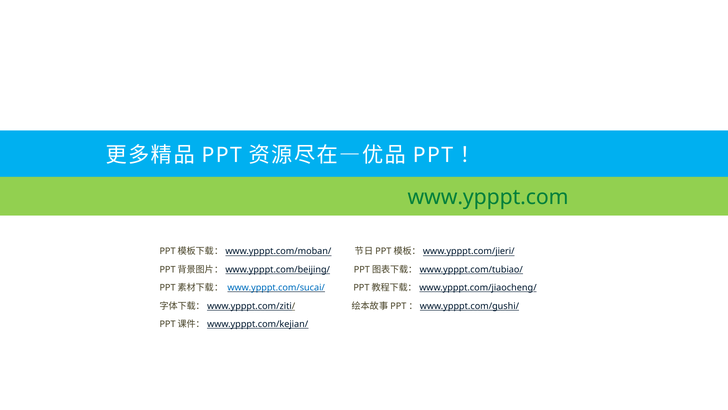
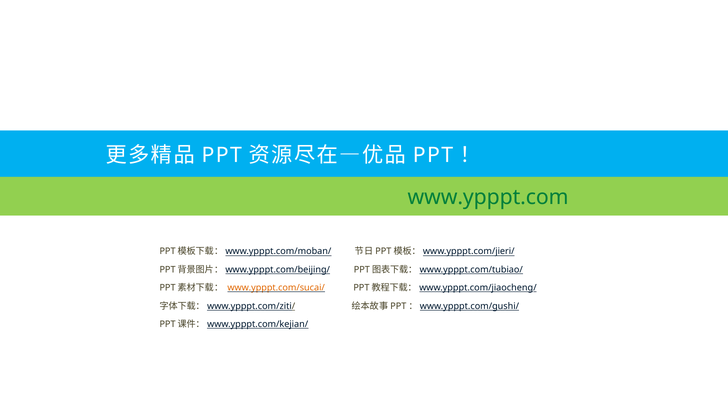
www.ypppt.com/sucai/ colour: blue -> orange
